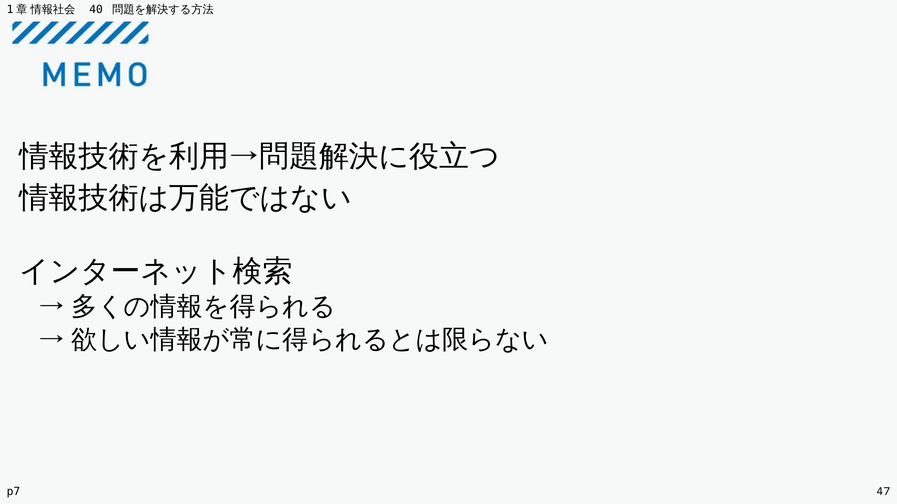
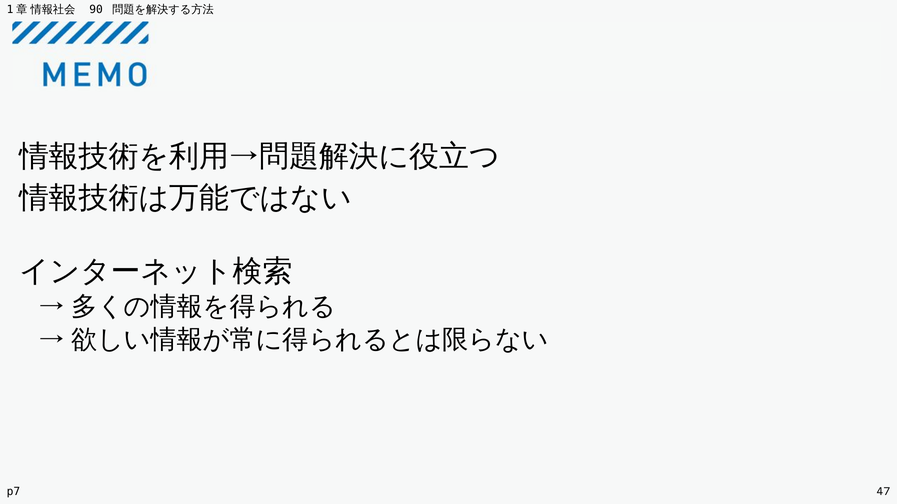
40: 40 -> 90
